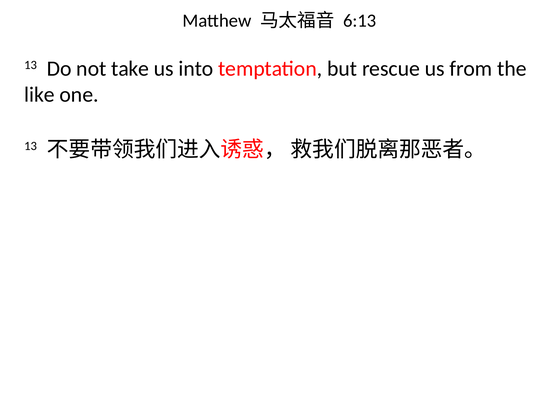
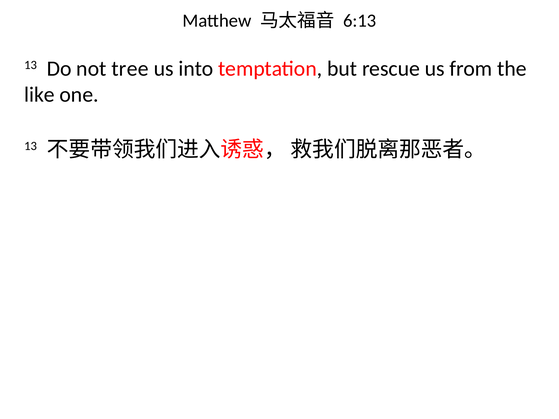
take: take -> tree
